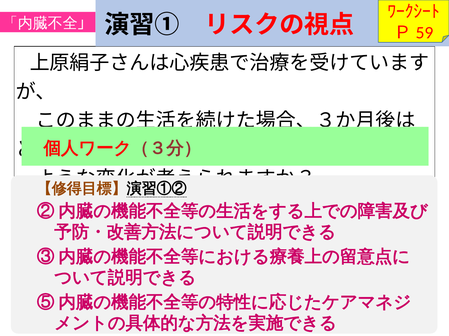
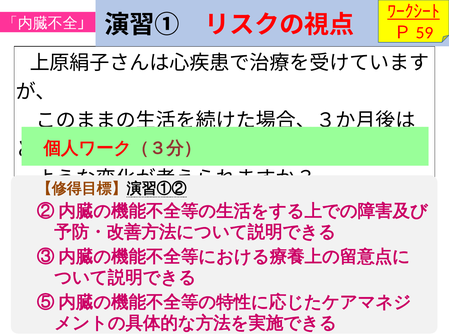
ﾜｰｸｼｰﾄ underline: none -> present
